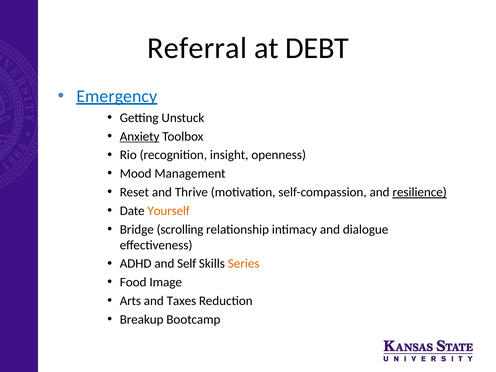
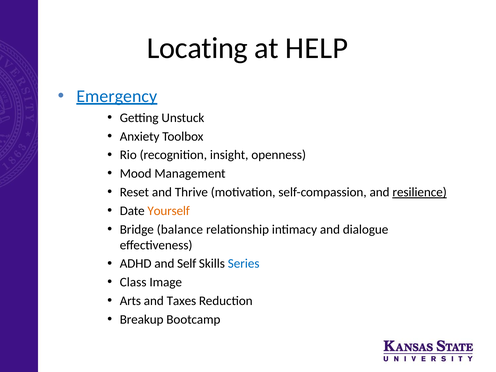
Referral: Referral -> Locating
DEBT: DEBT -> HELP
Anxiety underline: present -> none
scrolling: scrolling -> balance
Series colour: orange -> blue
Food: Food -> Class
